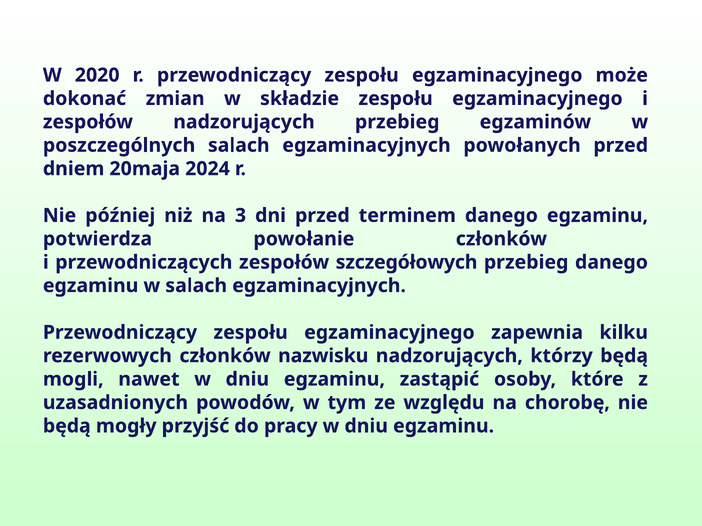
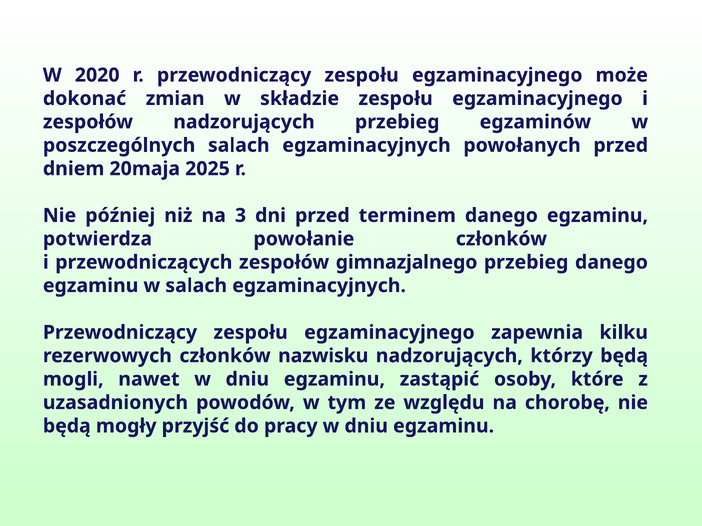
2024: 2024 -> 2025
szczegółowych: szczegółowych -> gimnazjalnego
